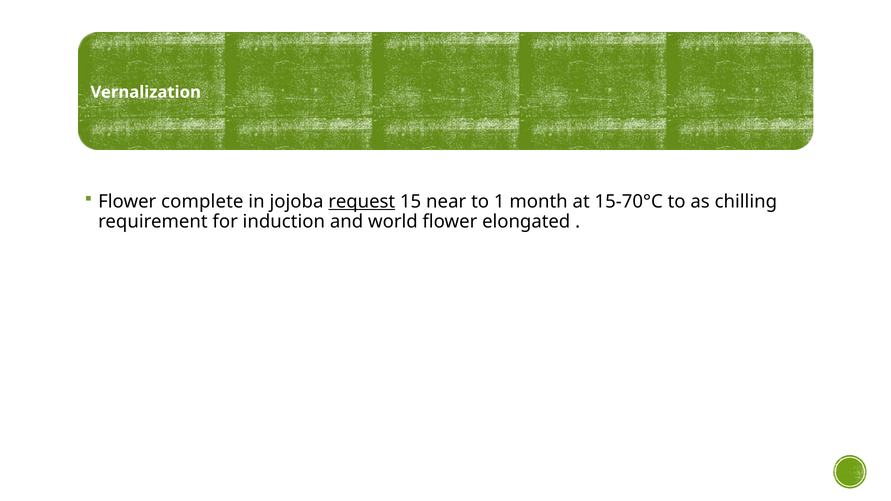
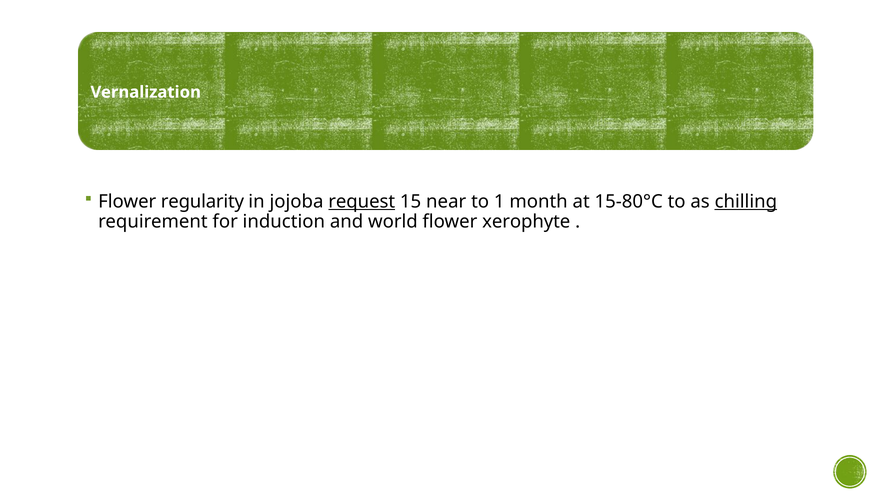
complete: complete -> regularity
15-70°C: 15-70°C -> 15-80°C
chilling underline: none -> present
elongated: elongated -> xerophyte
